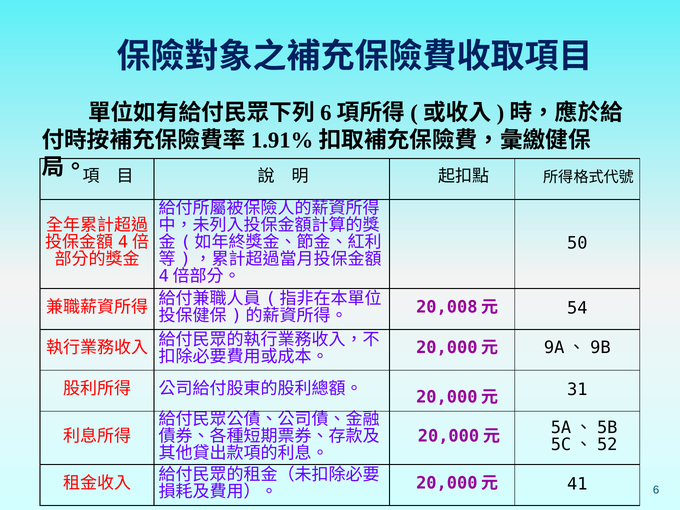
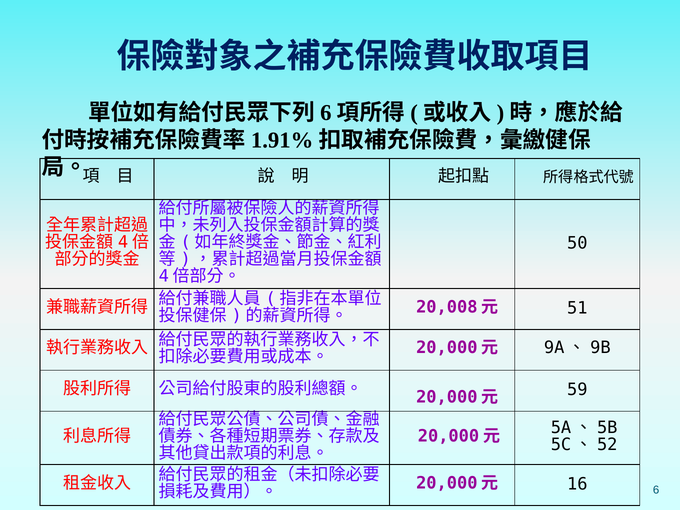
54: 54 -> 51
31: 31 -> 59
41: 41 -> 16
